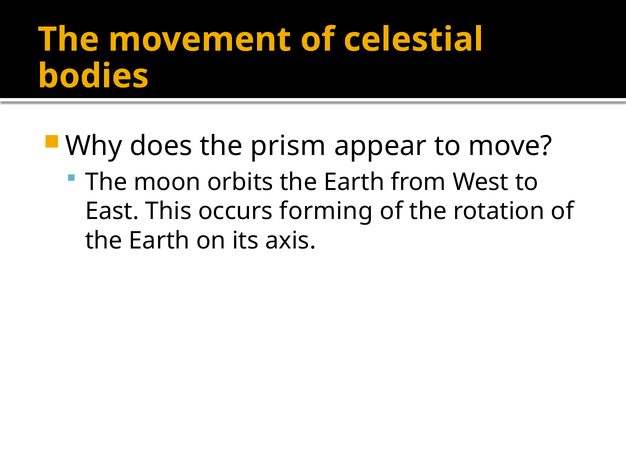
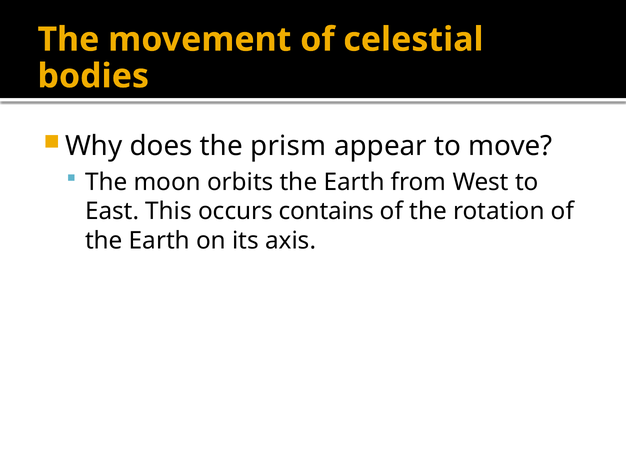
forming: forming -> contains
